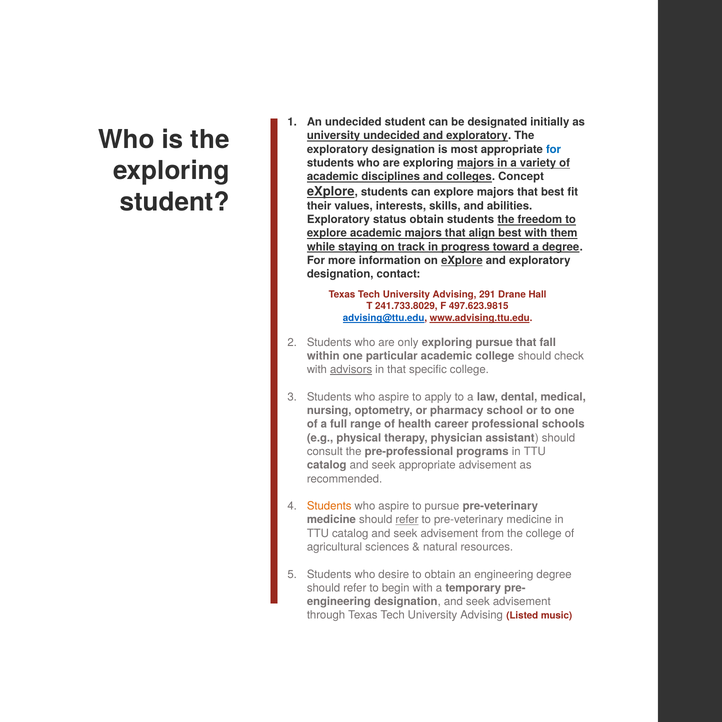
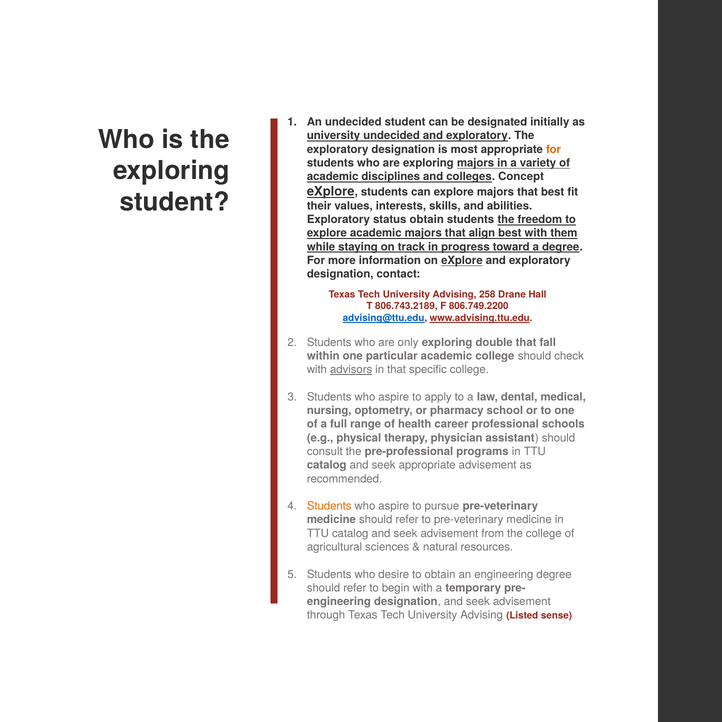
for at (554, 149) colour: blue -> orange
291: 291 -> 258
241.733.8029: 241.733.8029 -> 806.743.2189
497.623.9815: 497.623.9815 -> 806.749.2200
exploring pursue: pursue -> double
refer at (407, 520) underline: present -> none
music: music -> sense
